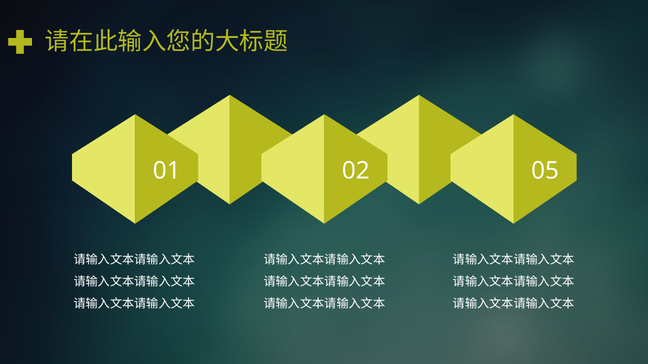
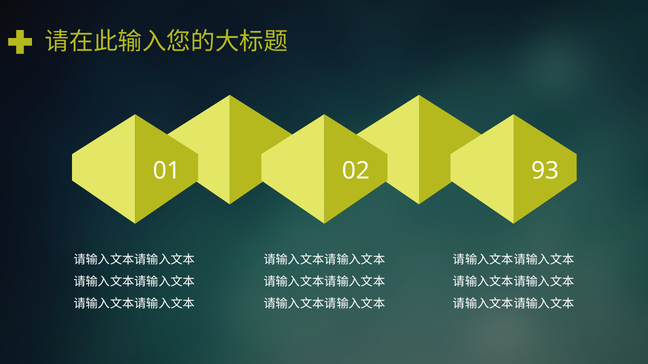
05: 05 -> 93
